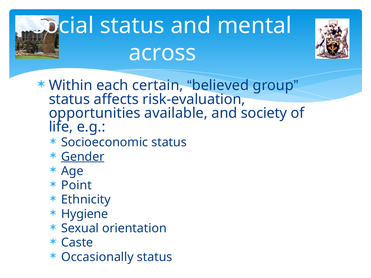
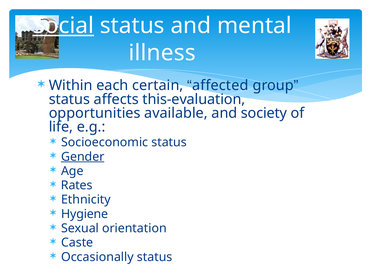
Social underline: none -> present
across: across -> illness
believed: believed -> affected
risk-evaluation: risk-evaluation -> this-evaluation
Point: Point -> Rates
